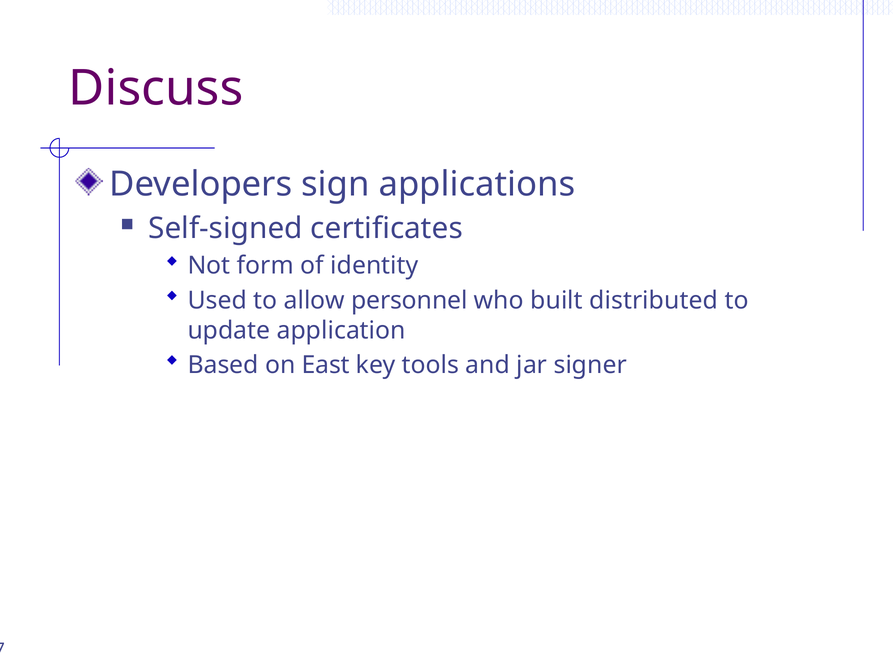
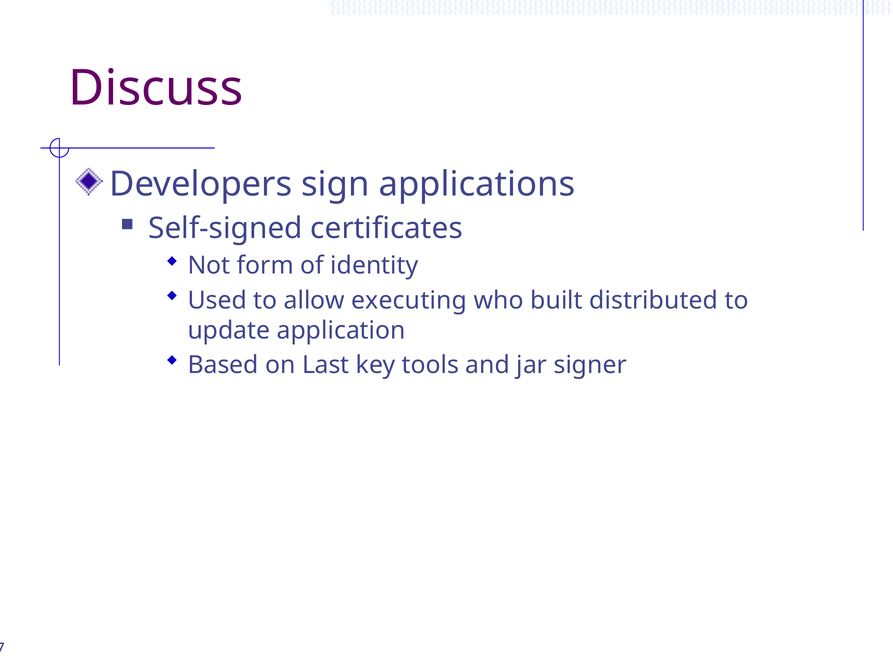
personnel: personnel -> executing
East: East -> Last
